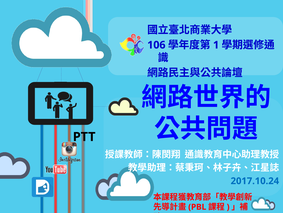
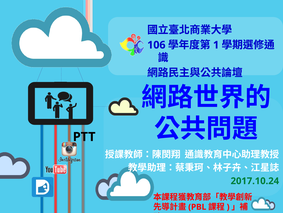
2017.10.24 colour: blue -> green
